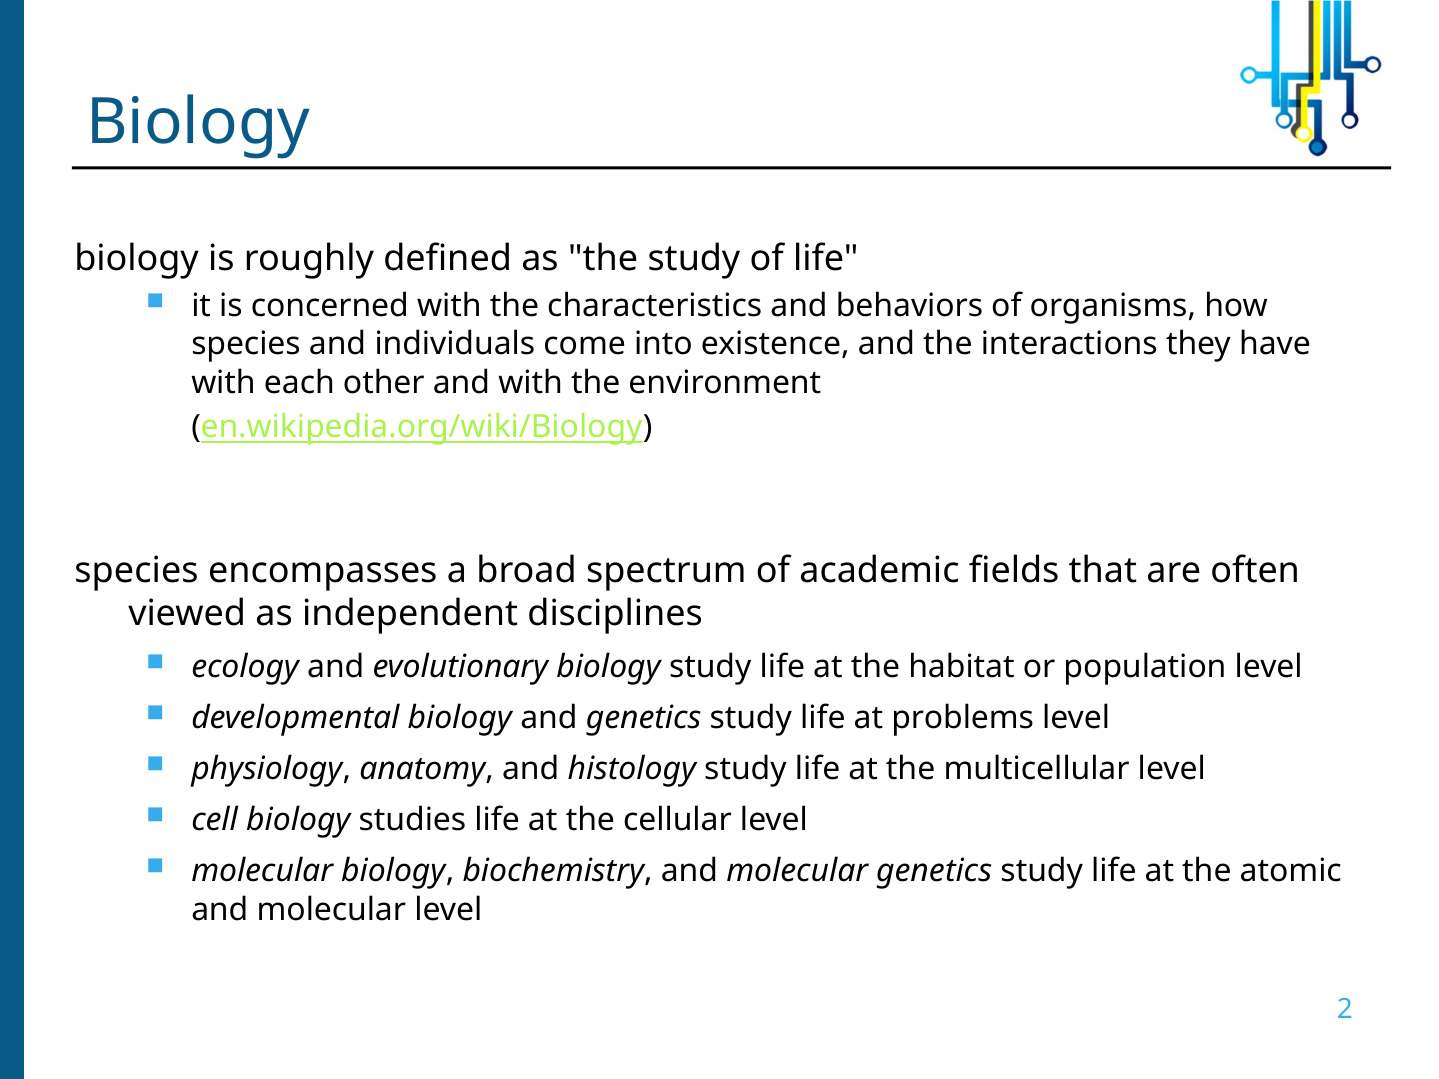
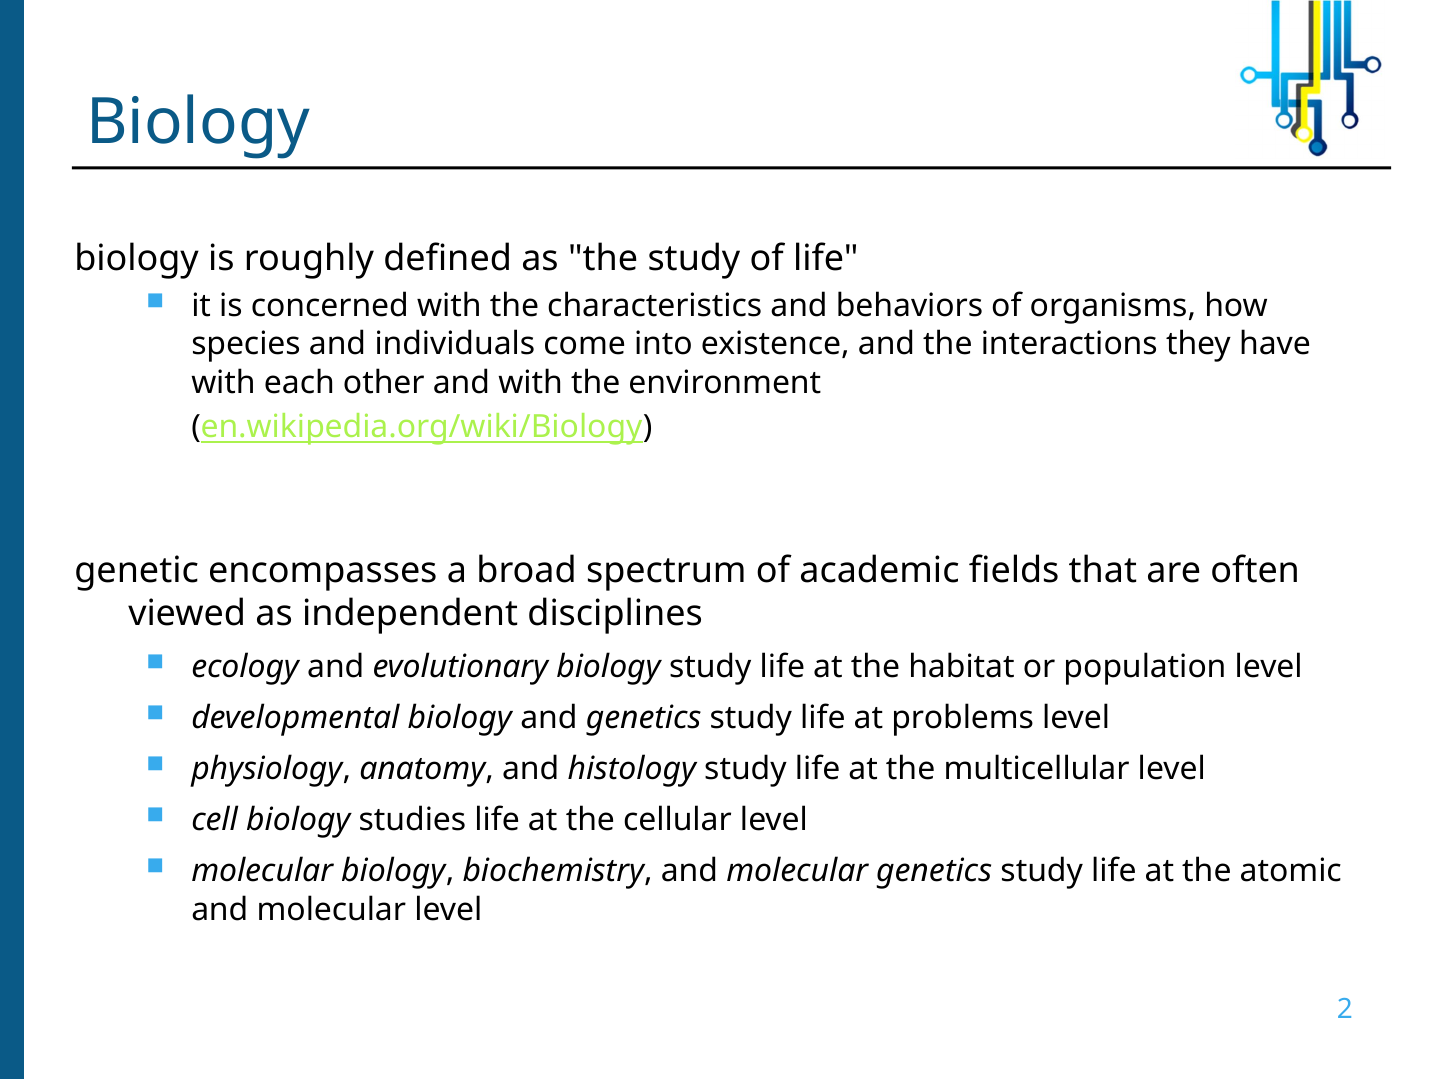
species at (137, 570): species -> genetic
